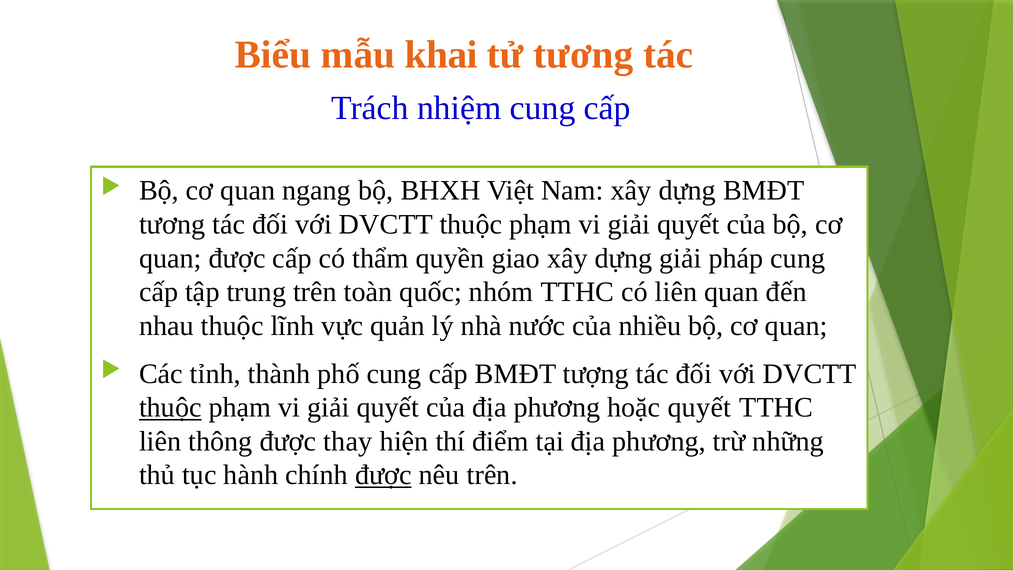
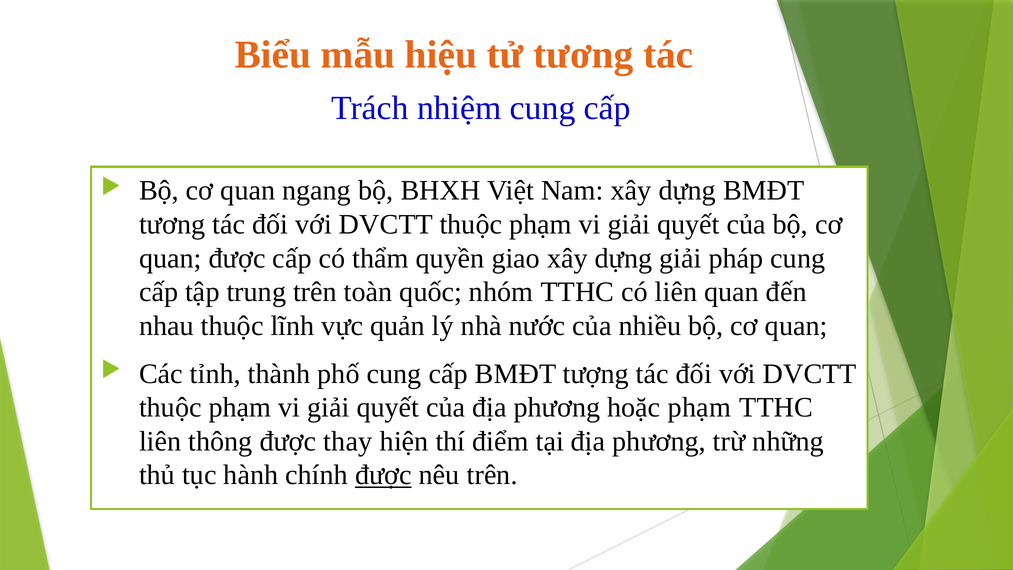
khai: khai -> hiệu
thuộc at (170, 407) underline: present -> none
hoặc quyết: quyết -> phạm
